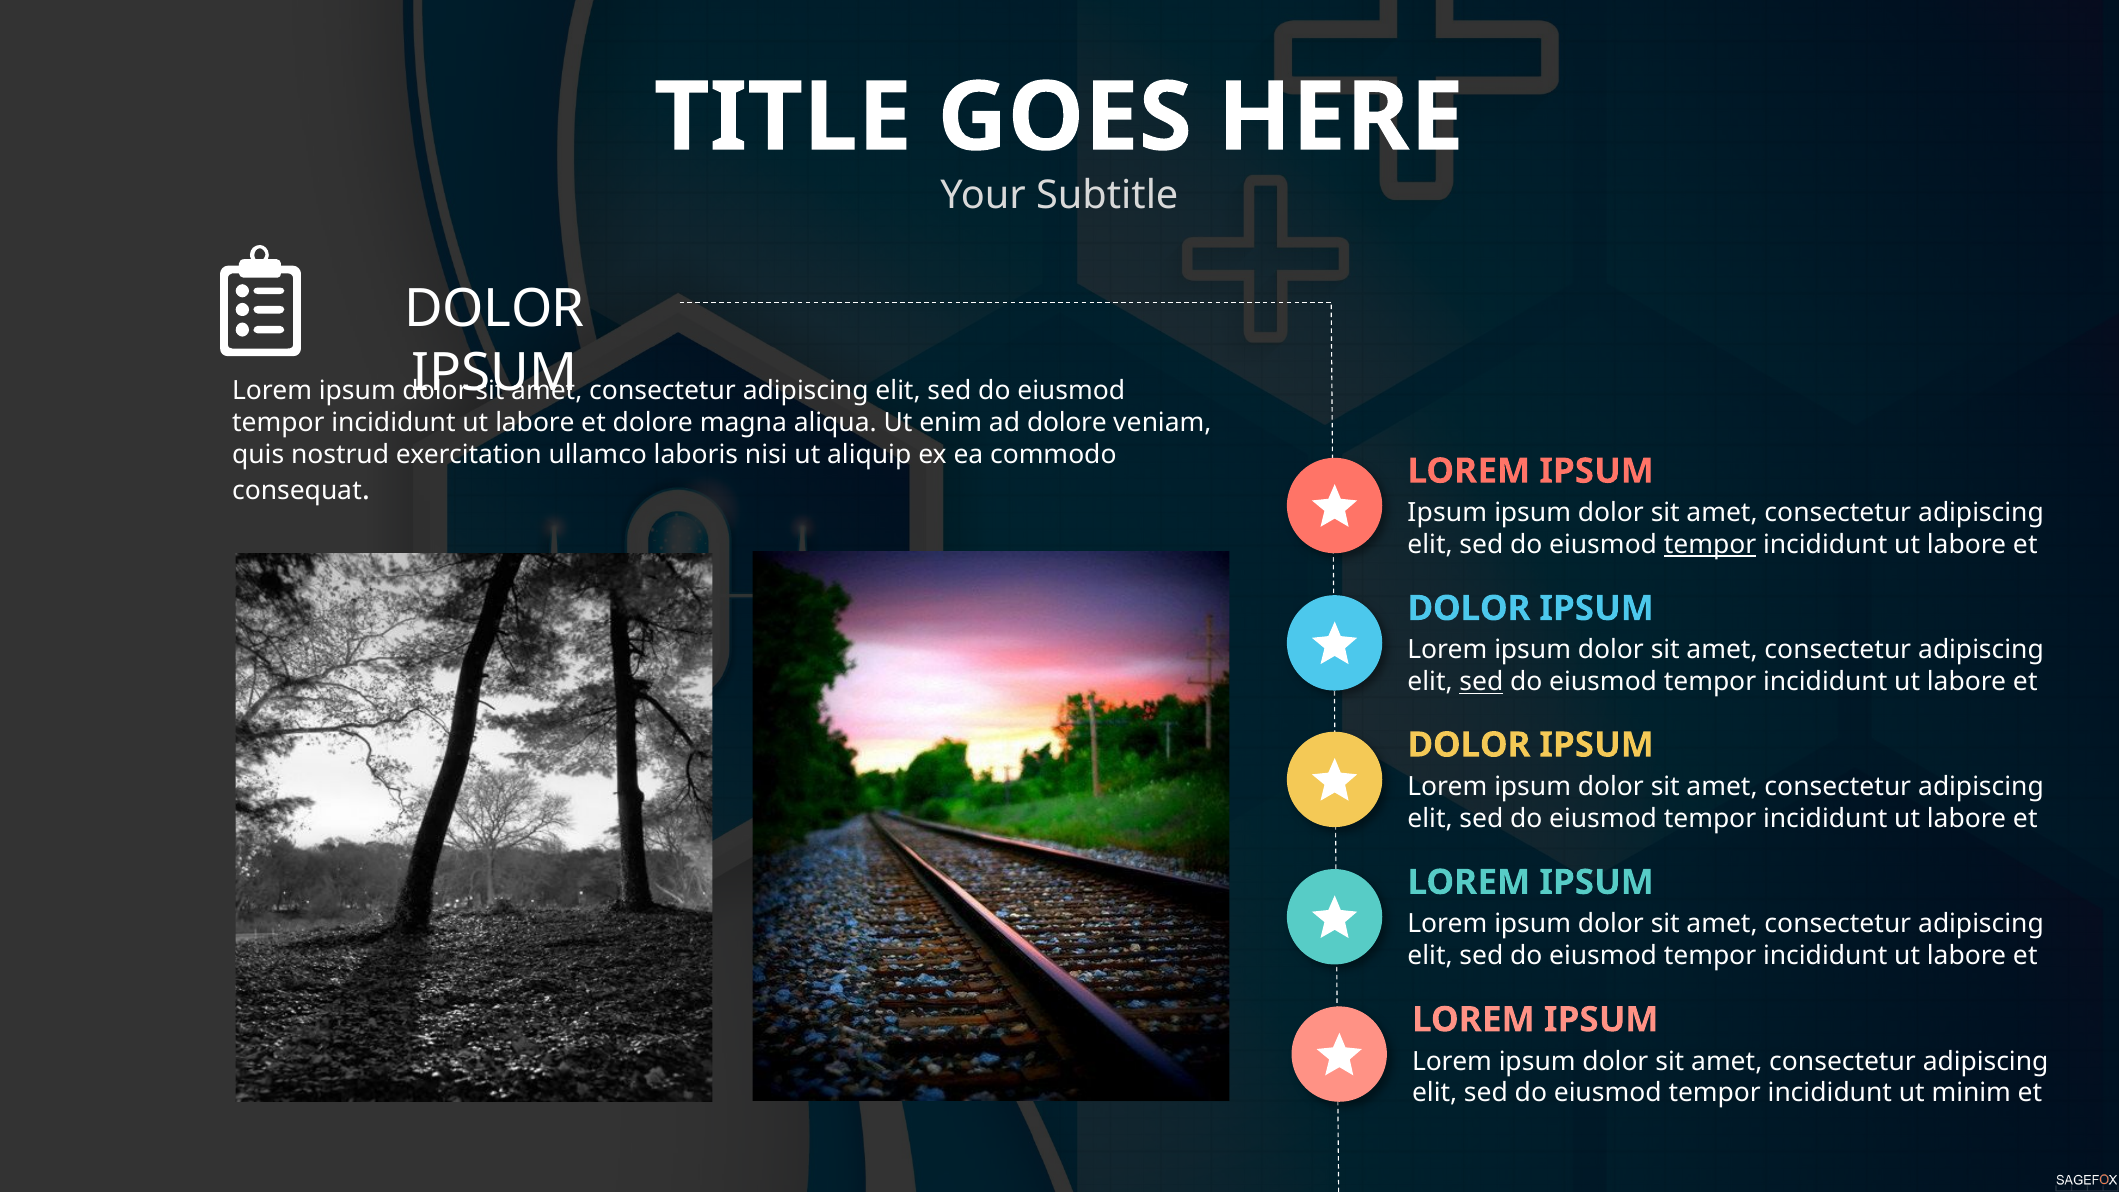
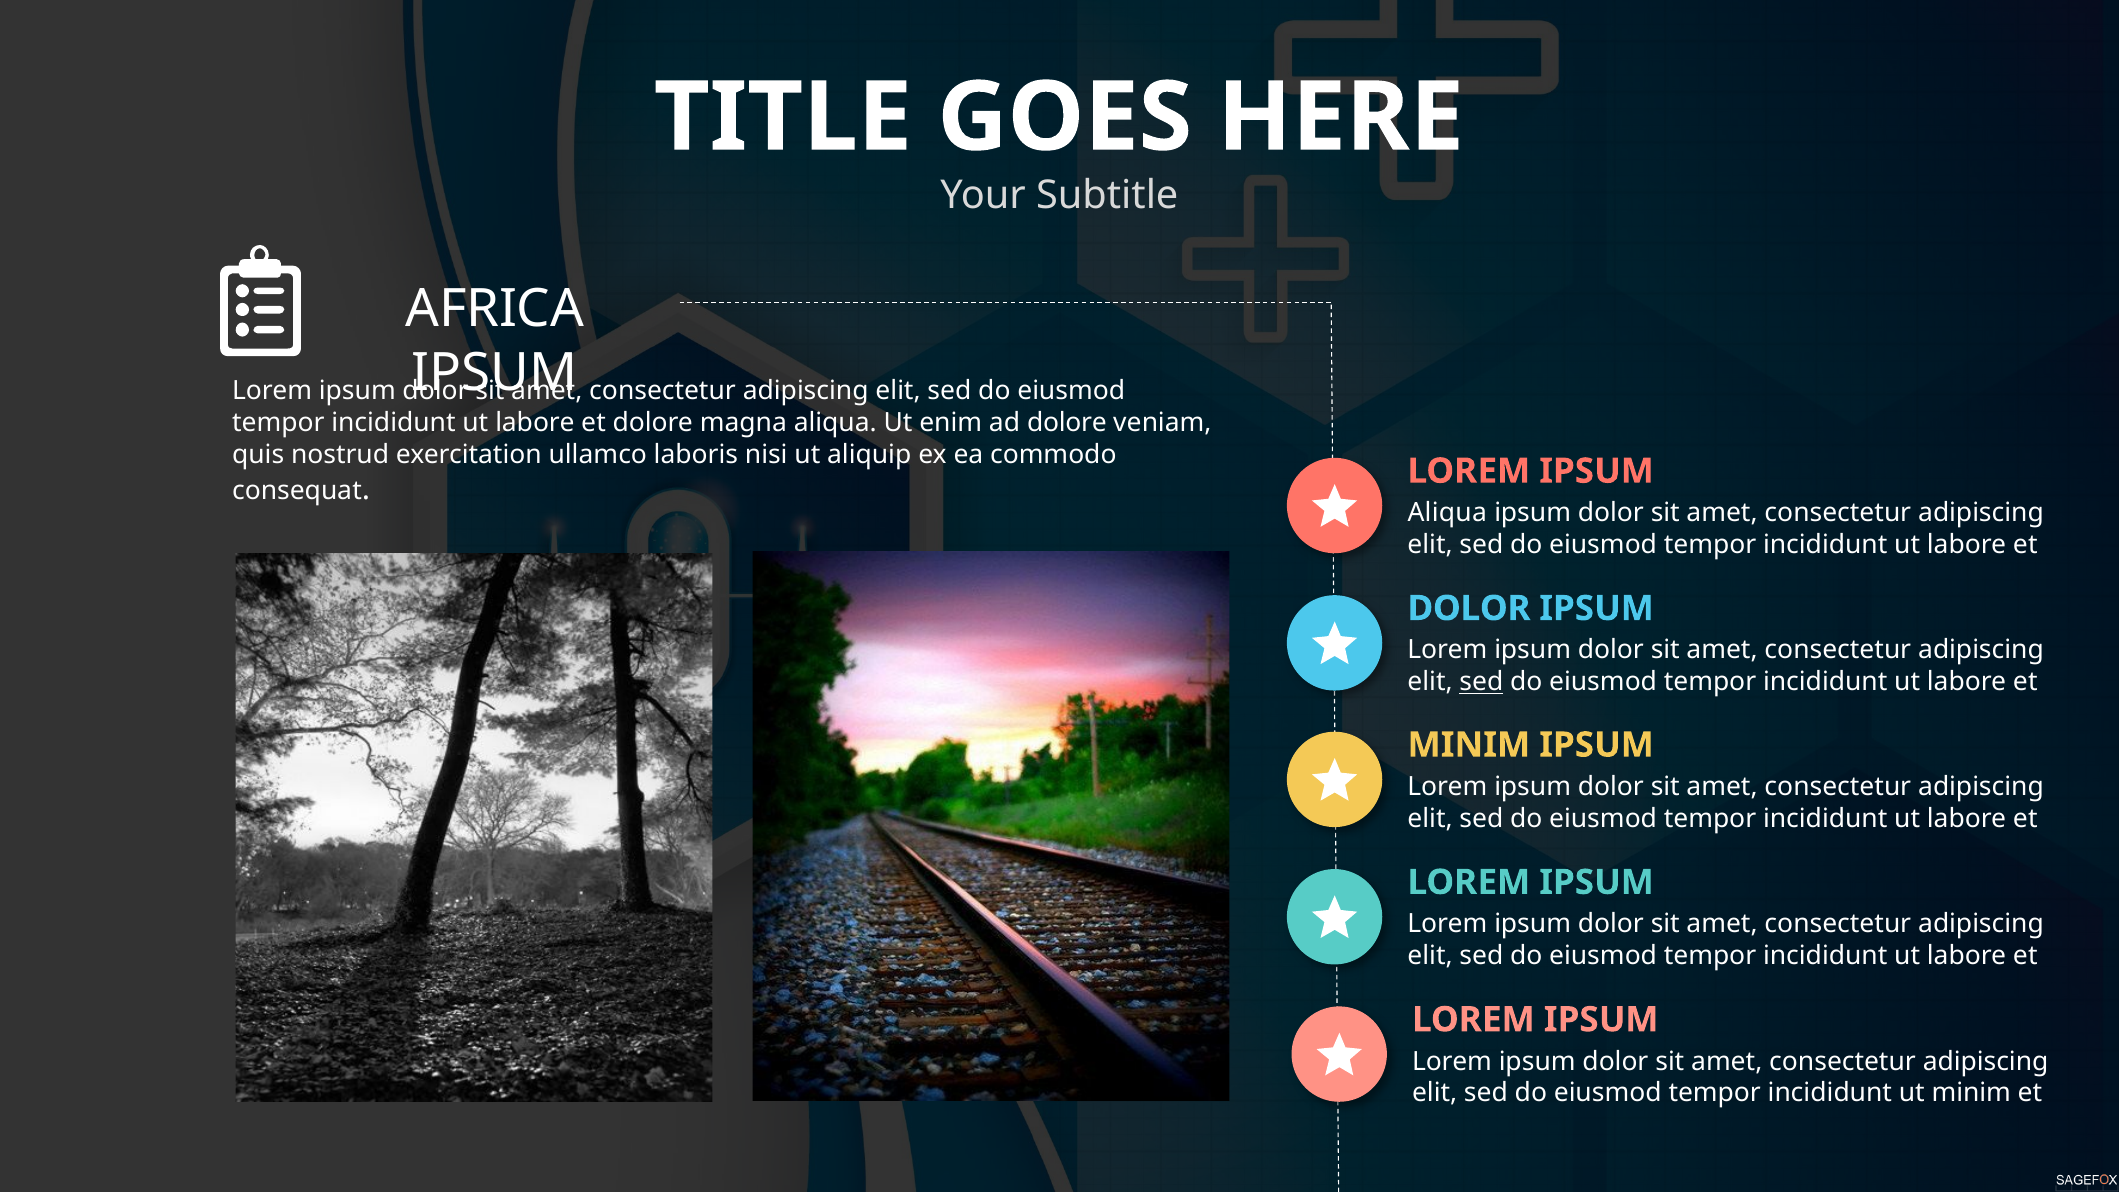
DOLOR at (495, 309): DOLOR -> AFRICA
Ipsum at (1447, 513): Ipsum -> Aliqua
tempor at (1710, 545) underline: present -> none
DOLOR at (1469, 745): DOLOR -> MINIM
